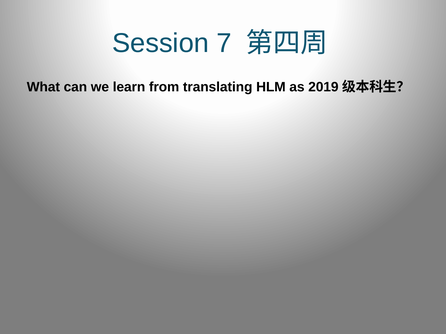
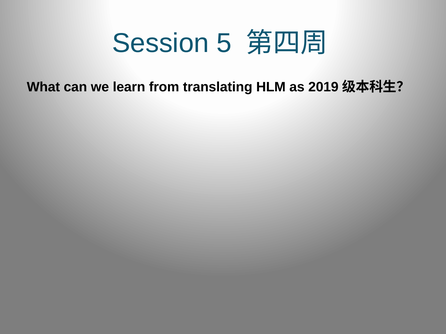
7: 7 -> 5
